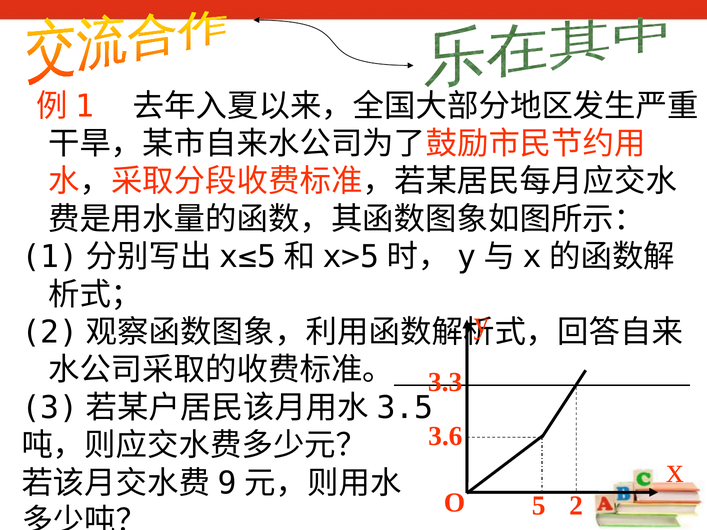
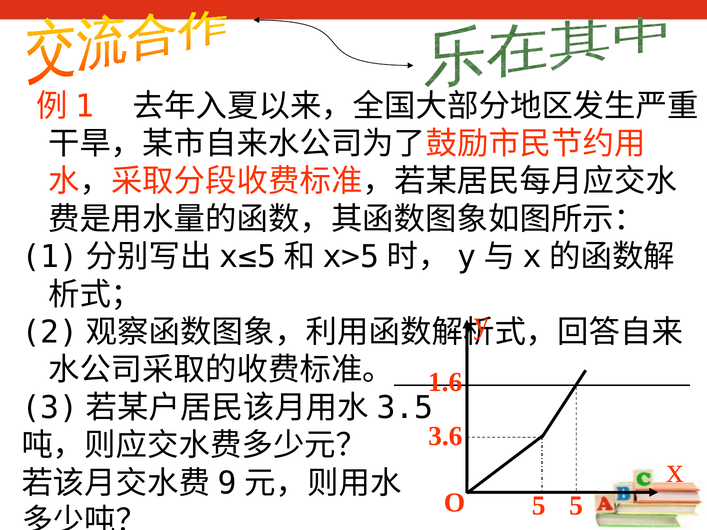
3.3: 3.3 -> 1.6
5 2: 2 -> 5
